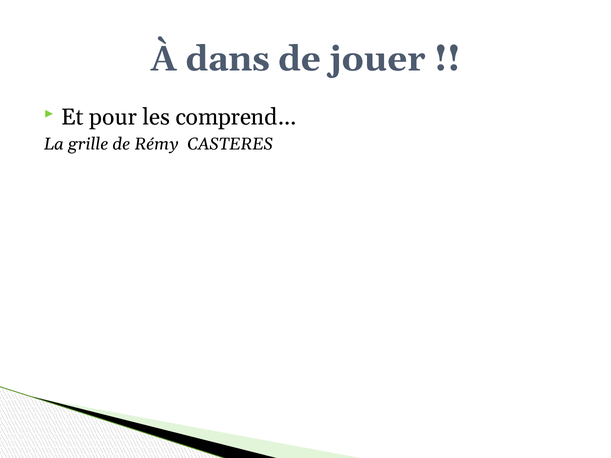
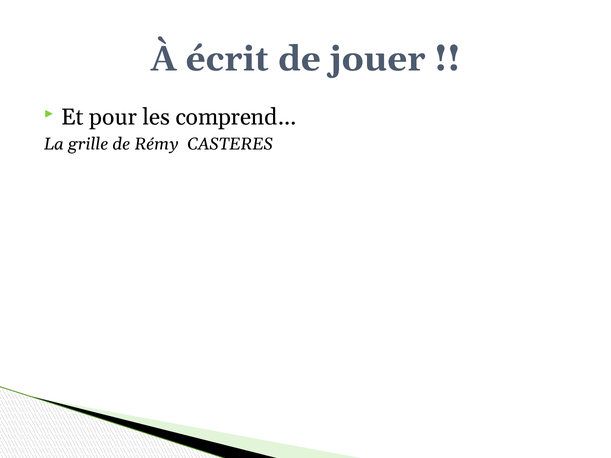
dans: dans -> écrit
